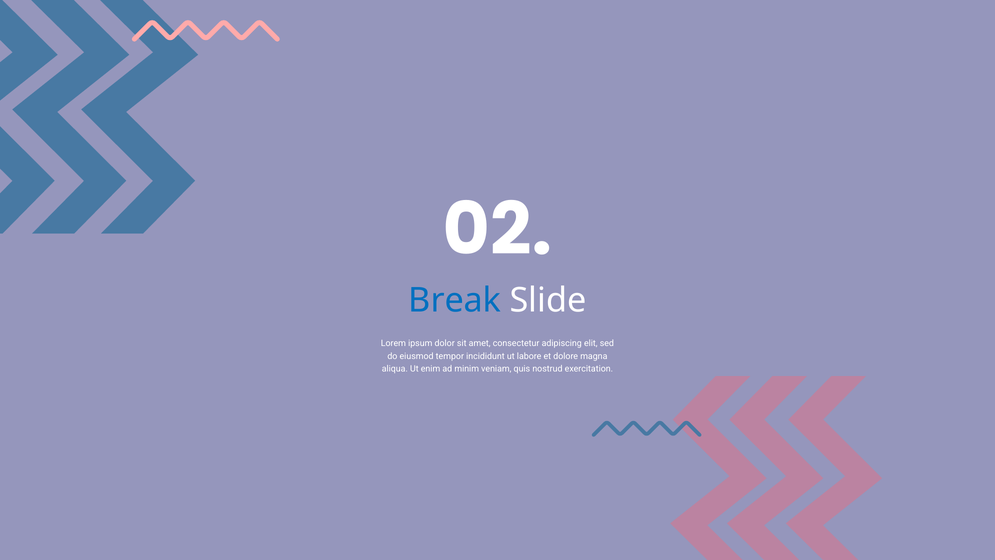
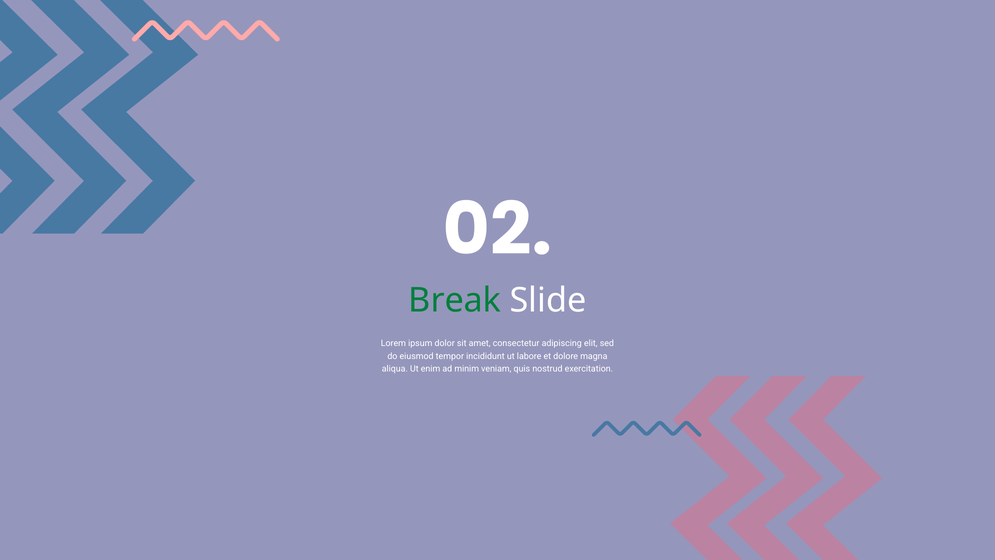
Break colour: blue -> green
